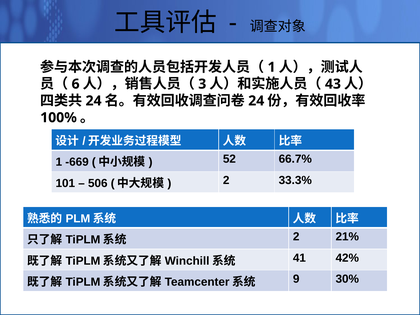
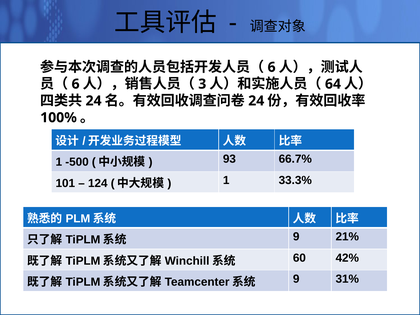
1 at (272, 67): 1 -> 6
43: 43 -> 64
-669: -669 -> -500
52: 52 -> 93
506: 506 -> 124
2 at (226, 180): 2 -> 1
2 at (296, 237): 2 -> 9
41: 41 -> 60
30%: 30% -> 31%
